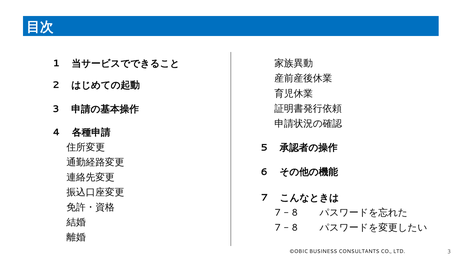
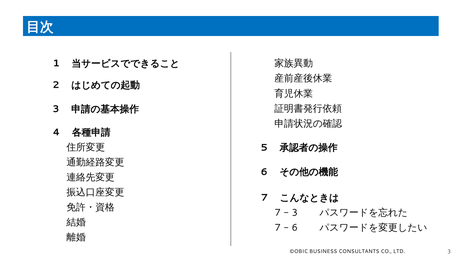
8 at (295, 213): 8 -> 3
8 at (295, 228): 8 -> 6
